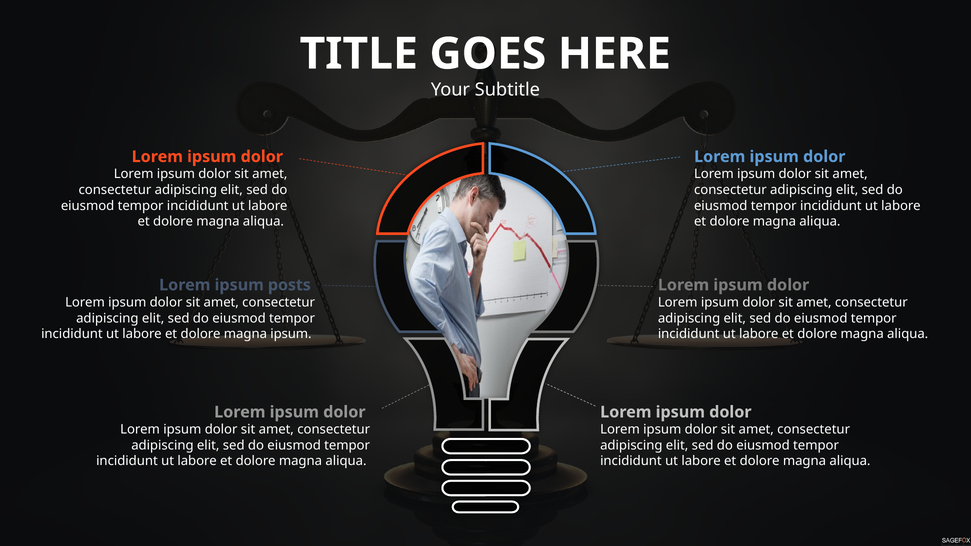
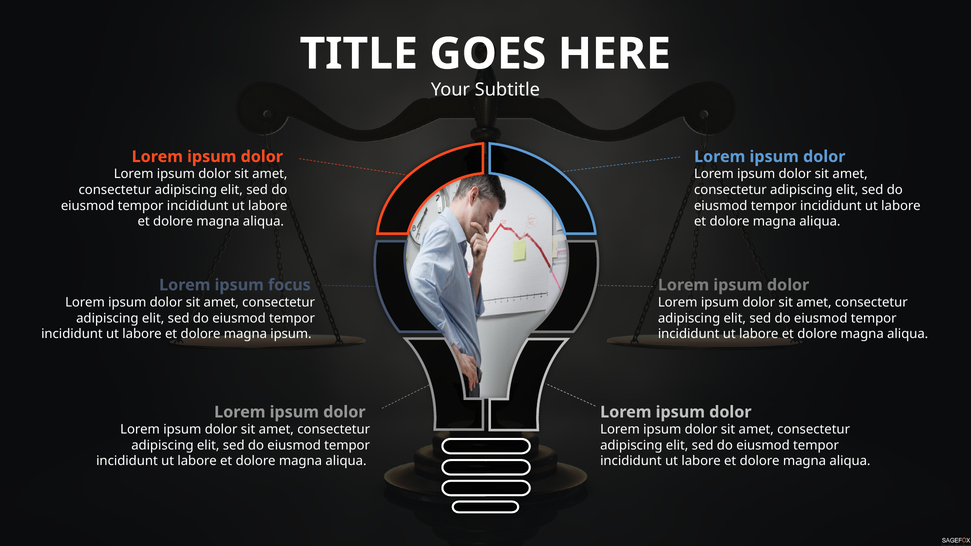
posts: posts -> focus
